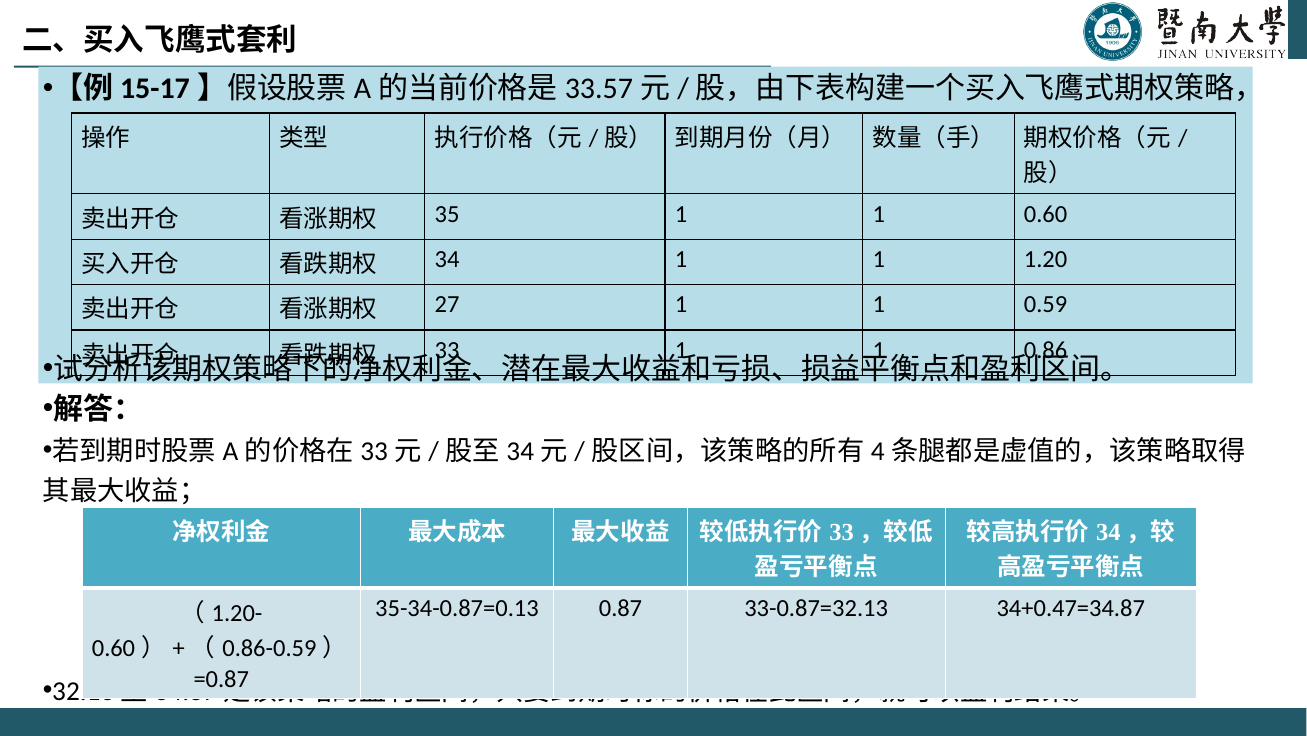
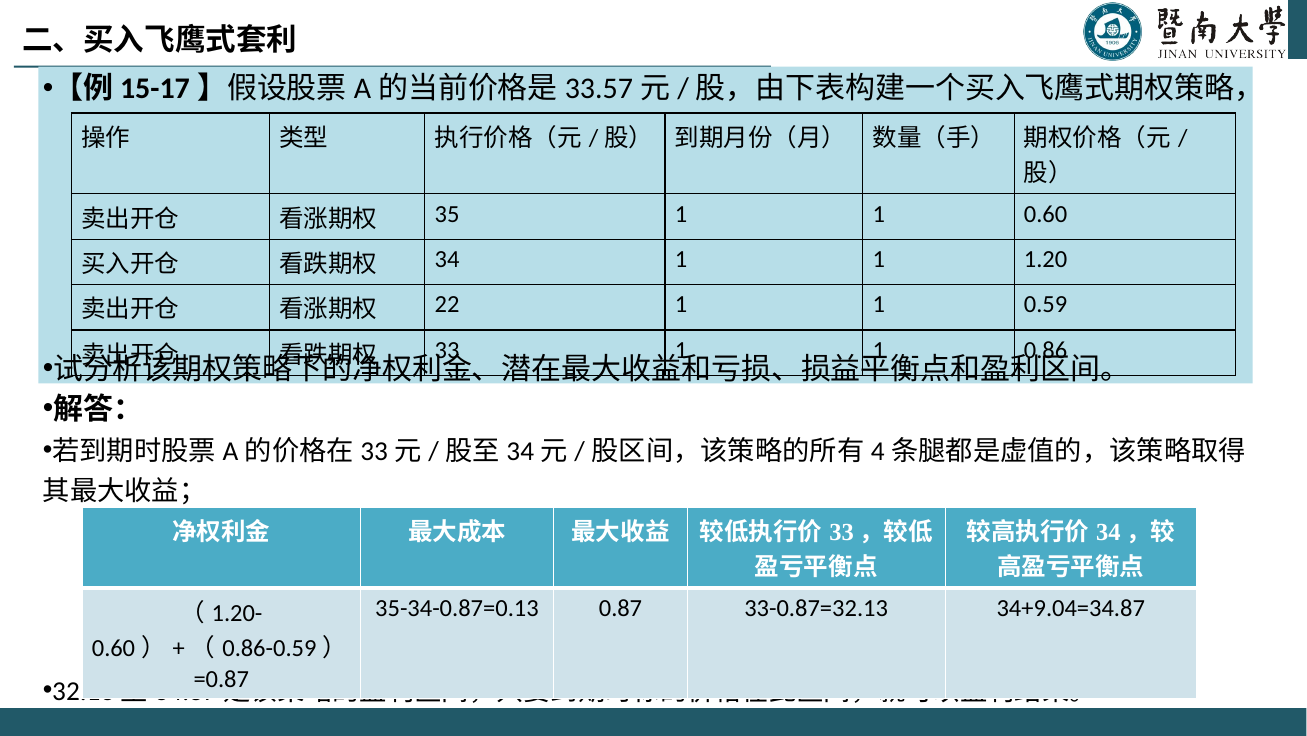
27: 27 -> 22
34+0.47=34.87: 34+0.47=34.87 -> 34+9.04=34.87
